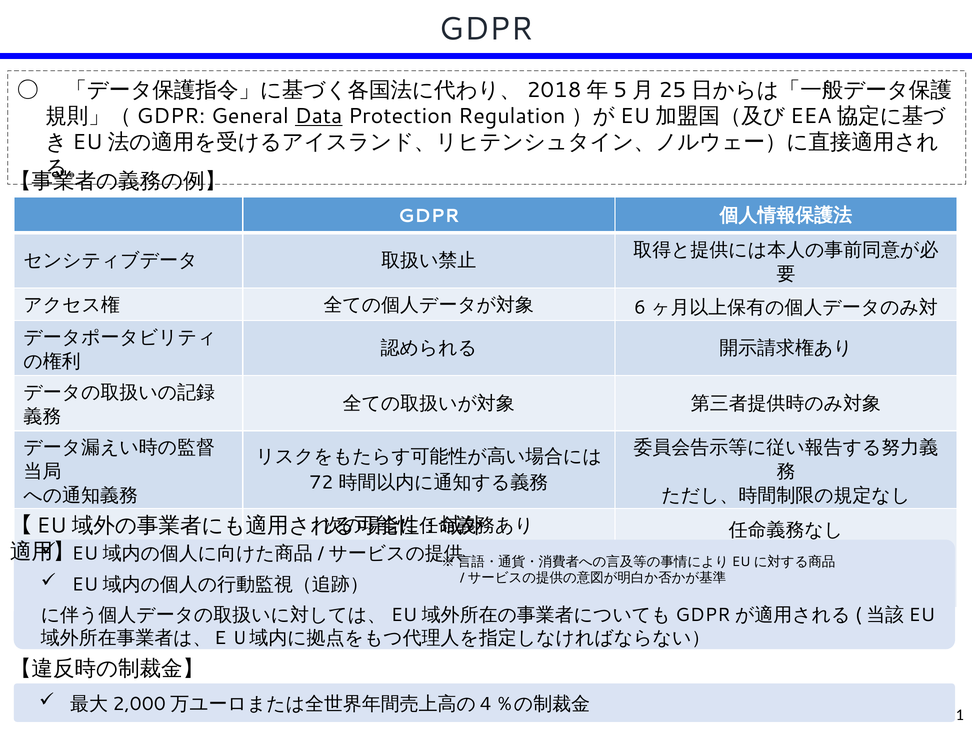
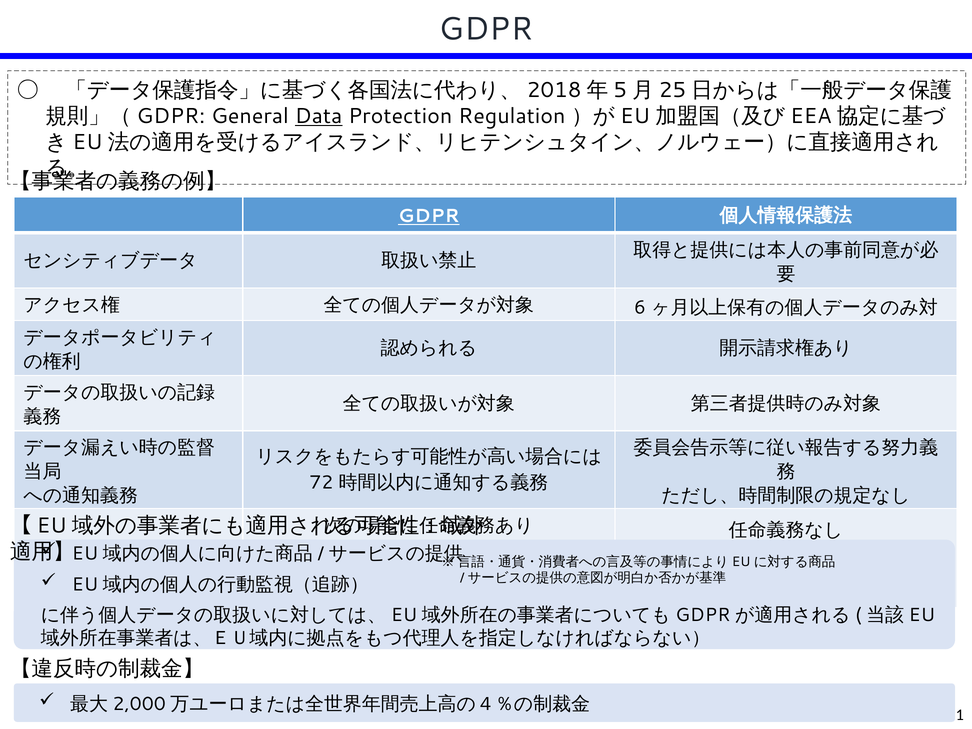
GDPR at (429, 216) underline: none -> present
